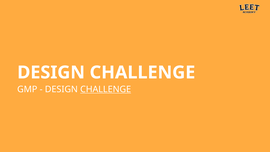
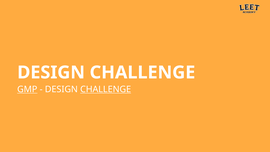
GMP underline: none -> present
